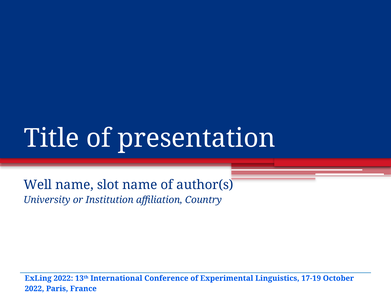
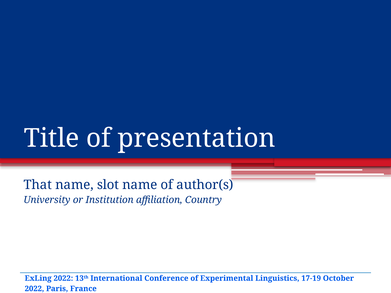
Well: Well -> That
